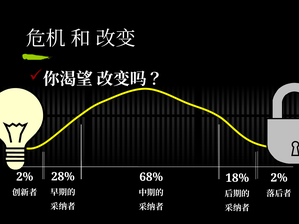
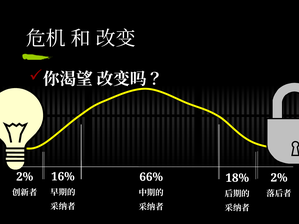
28%: 28% -> 16%
68%: 68% -> 66%
